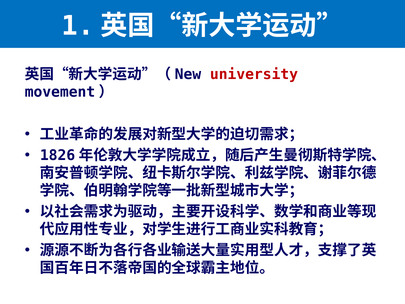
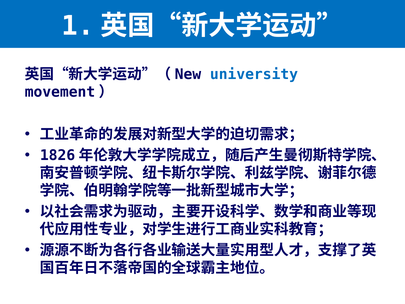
university colour: red -> blue
